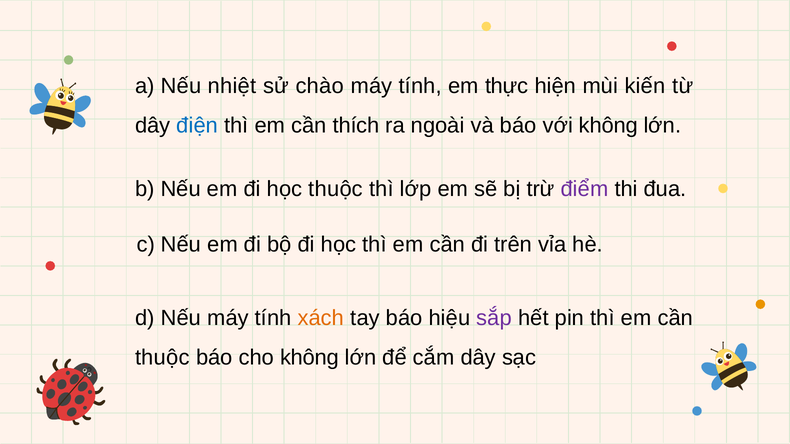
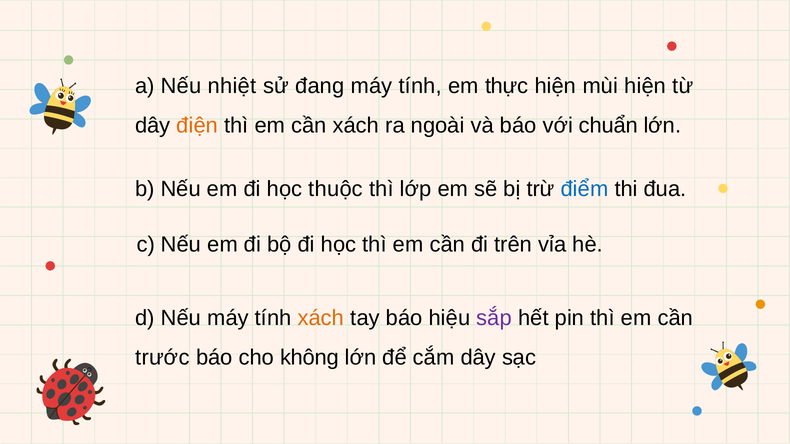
chào: chào -> đang
mùi kiến: kiến -> hiện
điện colour: blue -> orange
cần thích: thích -> xách
với không: không -> chuẩn
điểm colour: purple -> blue
thuộc at (162, 358): thuộc -> trước
